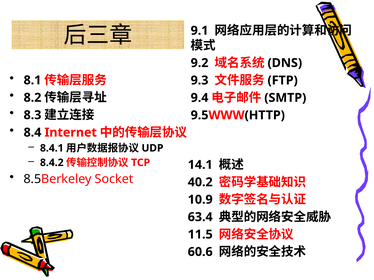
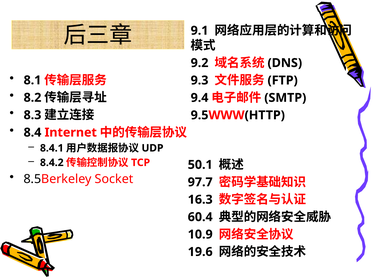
14.1: 14.1 -> 50.1
40.2: 40.2 -> 97.7
10.9: 10.9 -> 16.3
63.4: 63.4 -> 60.4
11.5: 11.5 -> 10.9
60.6: 60.6 -> 19.6
